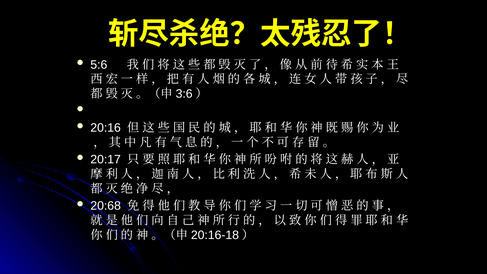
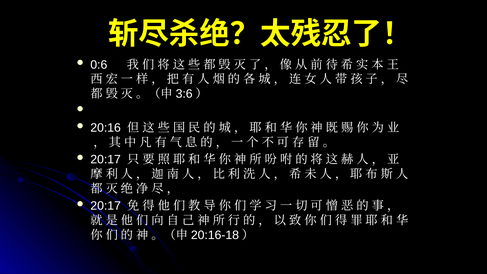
5:6: 5:6 -> 0:6
20:68 at (106, 206): 20:68 -> 20:17
